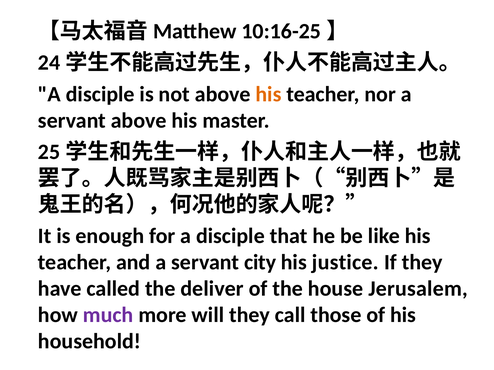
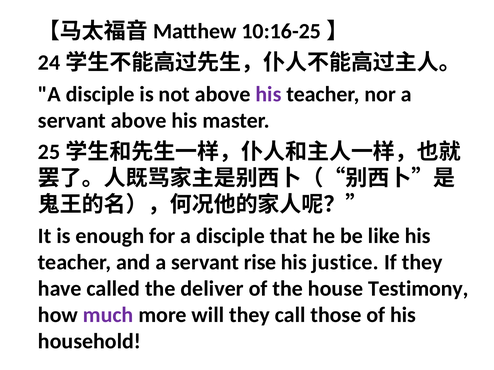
his at (268, 94) colour: orange -> purple
city: city -> rise
Jerusalem: Jerusalem -> Testimony
